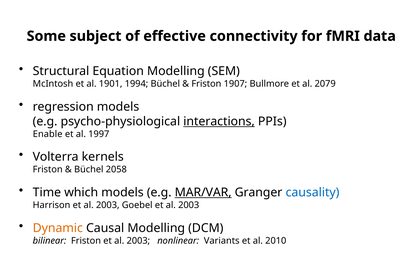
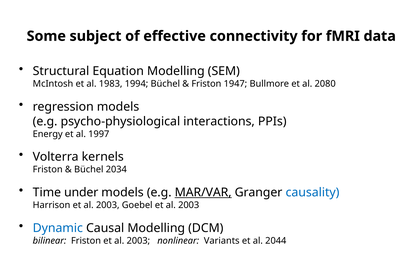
1901: 1901 -> 1983
1907: 1907 -> 1947
2079: 2079 -> 2080
interactions underline: present -> none
Enable: Enable -> Energy
2058: 2058 -> 2034
which: which -> under
Dynamic colour: orange -> blue
2010: 2010 -> 2044
